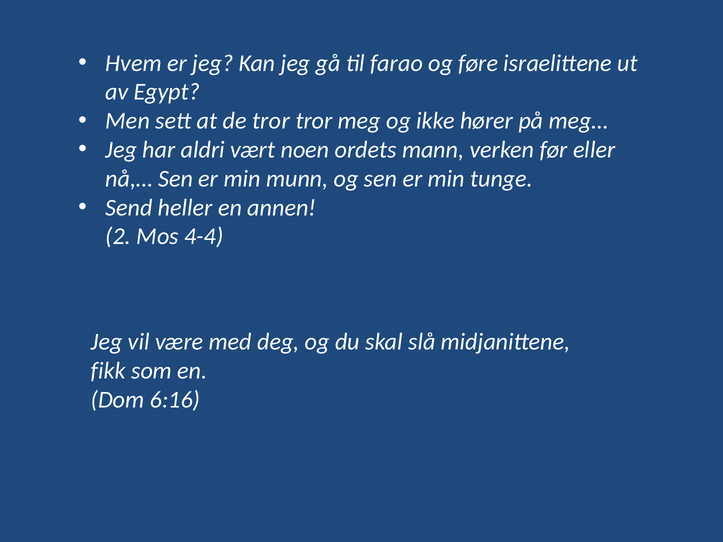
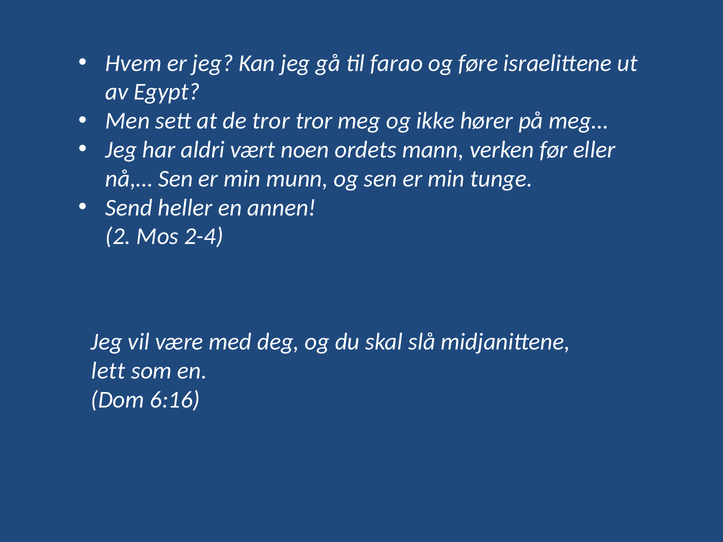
4-4: 4-4 -> 2-4
fikk: fikk -> lett
